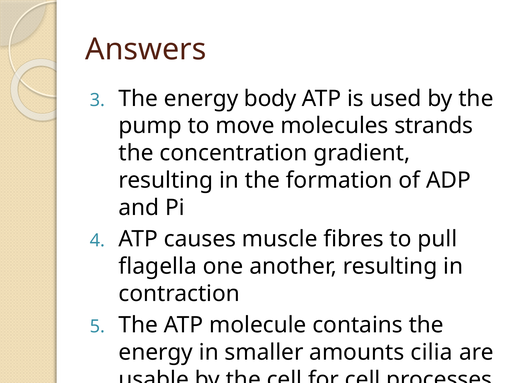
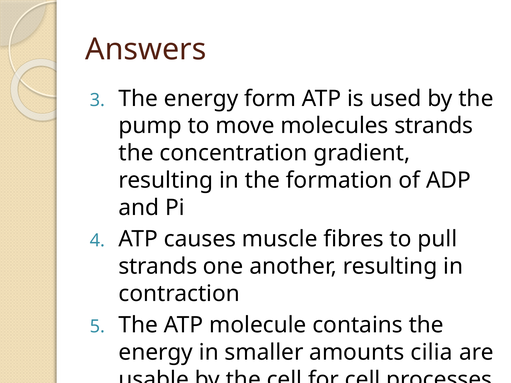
body: body -> form
flagella at (158, 266): flagella -> strands
